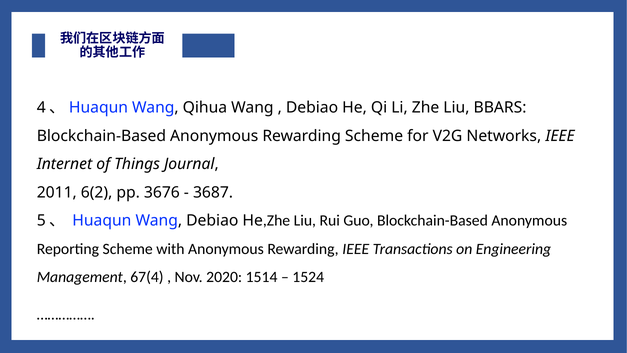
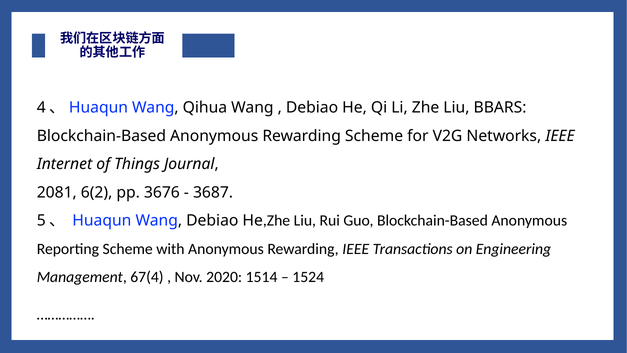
2011: 2011 -> 2081
